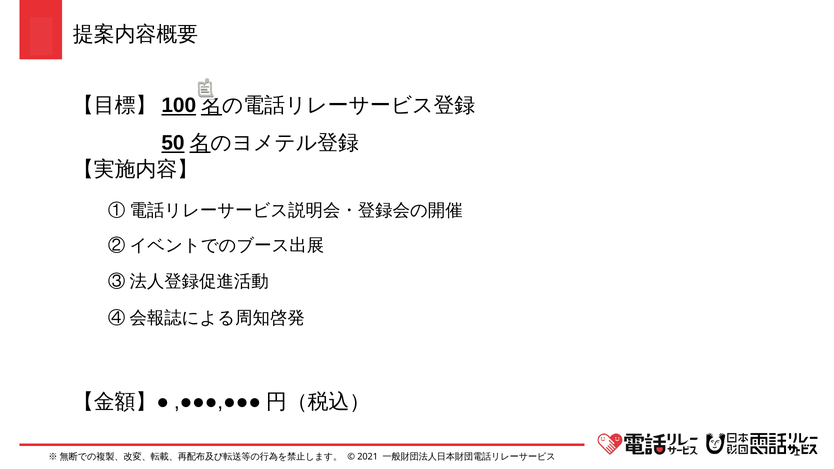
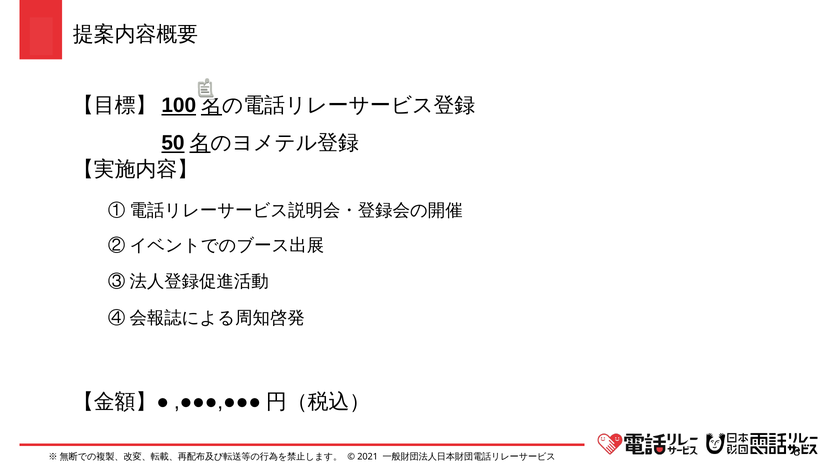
1: 1 -> 8
